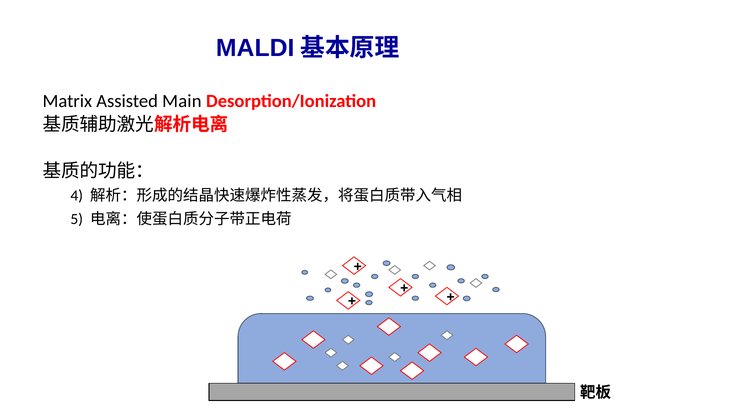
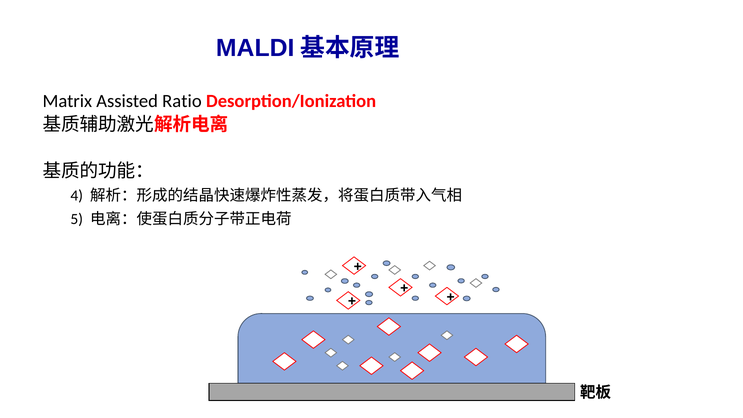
Main: Main -> Ratio
